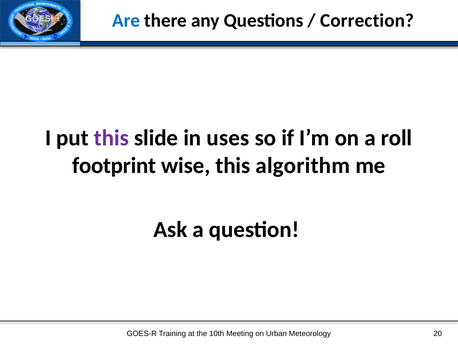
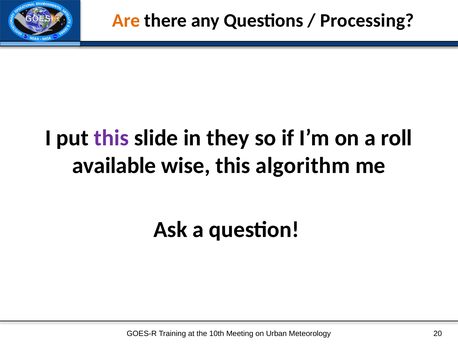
Are colour: blue -> orange
Correction: Correction -> Processing
uses: uses -> they
footprint: footprint -> available
